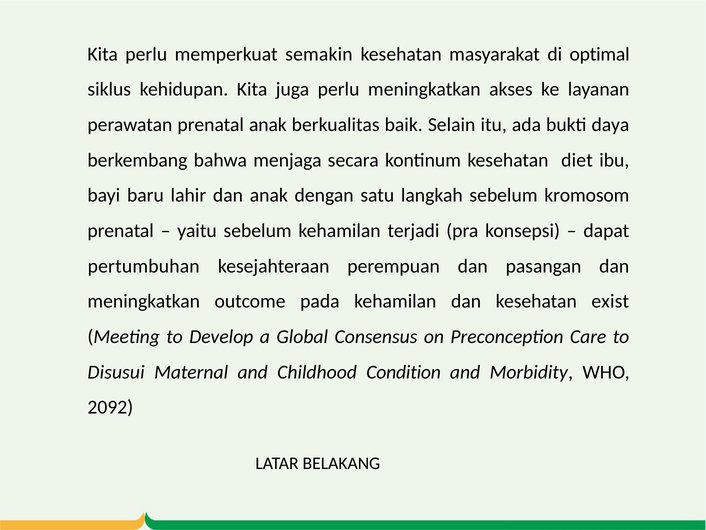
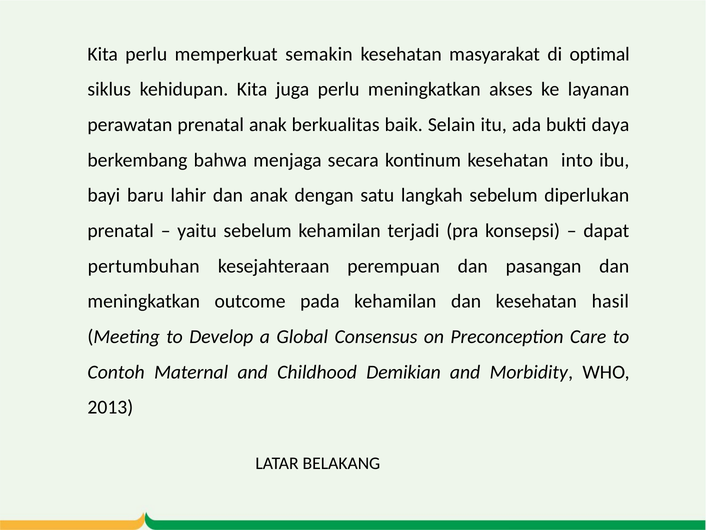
diet: diet -> into
kromosom: kromosom -> diperlukan
exist: exist -> hasil
Disusui: Disusui -> Contoh
Condition: Condition -> Demikian
2092: 2092 -> 2013
